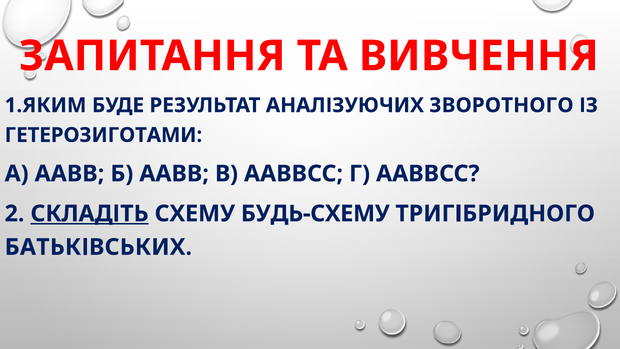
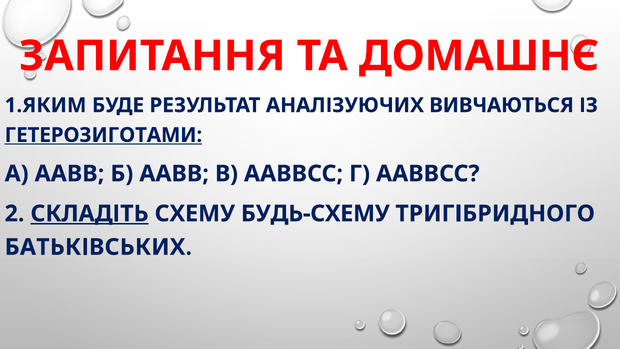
ВИВЧЕННЯ: ВИВЧЕННЯ -> ДОМАШНЄ
ЗВОРОТНОГО: ЗВОРОТНОГО -> ВИВЧАЮТЬСЯ
ГЕТЕРОЗИГОТАМИ underline: none -> present
